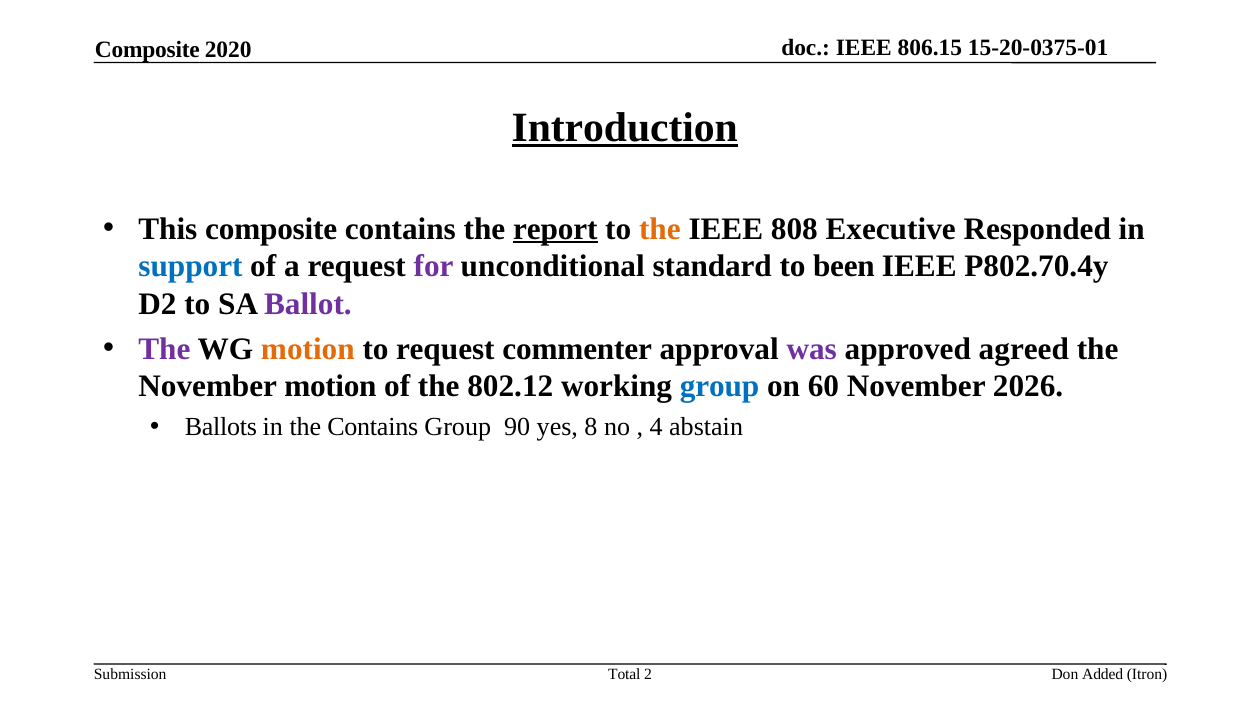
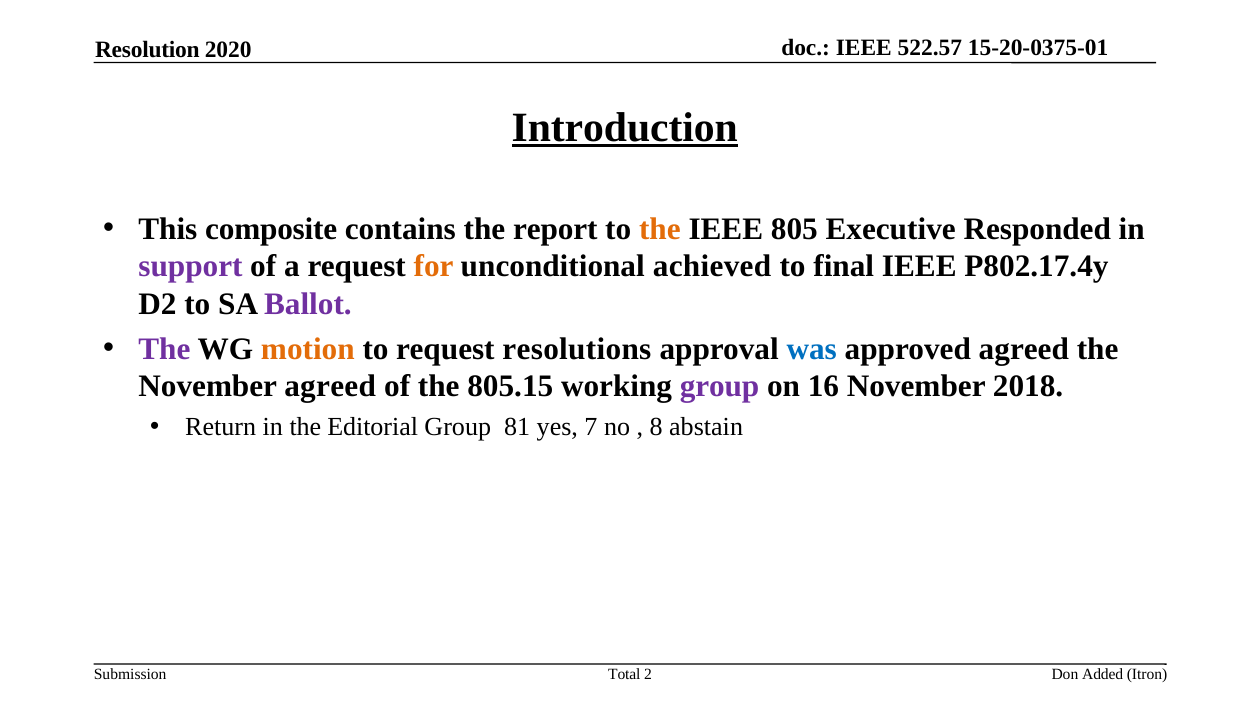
806.15: 806.15 -> 522.57
Composite at (147, 50): Composite -> Resolution
report underline: present -> none
808: 808 -> 805
support colour: blue -> purple
for colour: purple -> orange
standard: standard -> achieved
been: been -> final
P802.70.4y: P802.70.4y -> P802.17.4y
commenter: commenter -> resolutions
was colour: purple -> blue
November motion: motion -> agreed
802.12: 802.12 -> 805.15
group at (720, 387) colour: blue -> purple
60: 60 -> 16
2026: 2026 -> 2018
Ballots: Ballots -> Return
the Contains: Contains -> Editorial
90: 90 -> 81
8: 8 -> 7
4: 4 -> 8
